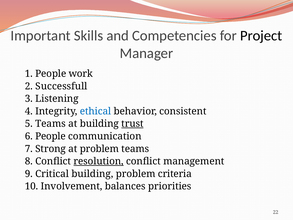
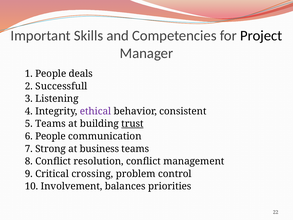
work: work -> deals
ethical colour: blue -> purple
at problem: problem -> business
resolution underline: present -> none
Critical building: building -> crossing
criteria: criteria -> control
